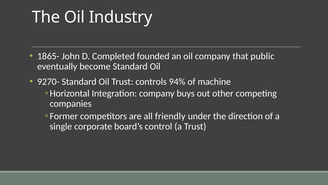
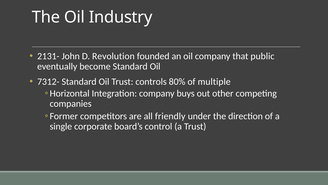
1865-: 1865- -> 2131-
Completed: Completed -> Revolution
9270-: 9270- -> 7312-
94%: 94% -> 80%
machine: machine -> multiple
